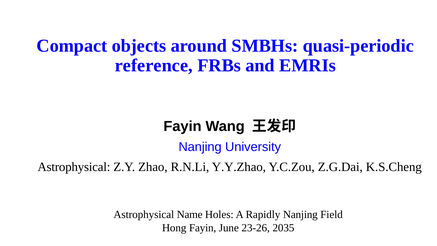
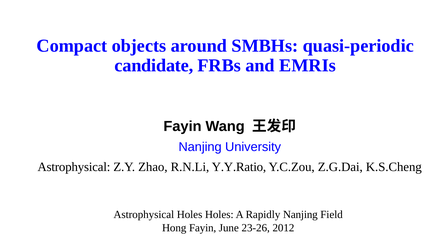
reference: reference -> candidate
Y.Y.Zhao: Y.Y.Zhao -> Y.Y.Ratio
Astrophysical Name: Name -> Holes
2035: 2035 -> 2012
